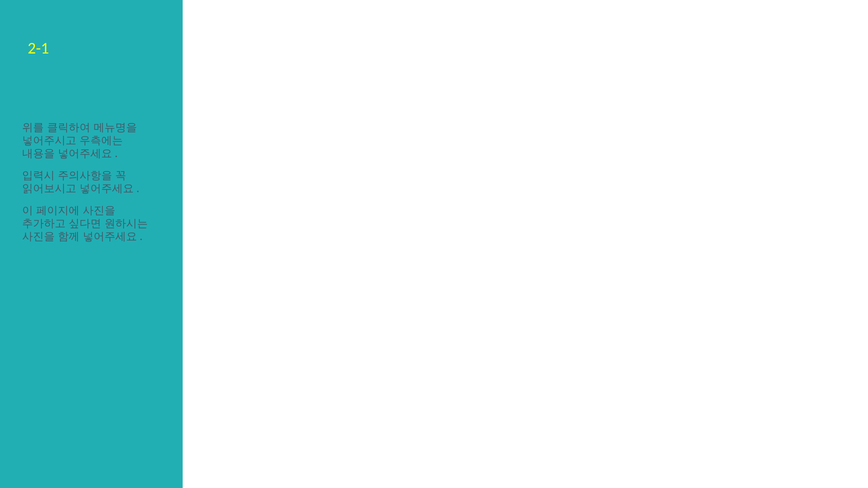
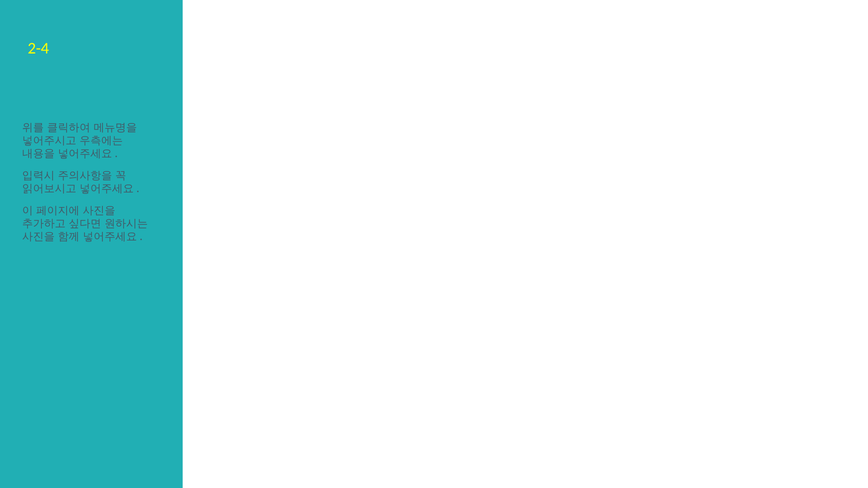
2-1: 2-1 -> 2-4
